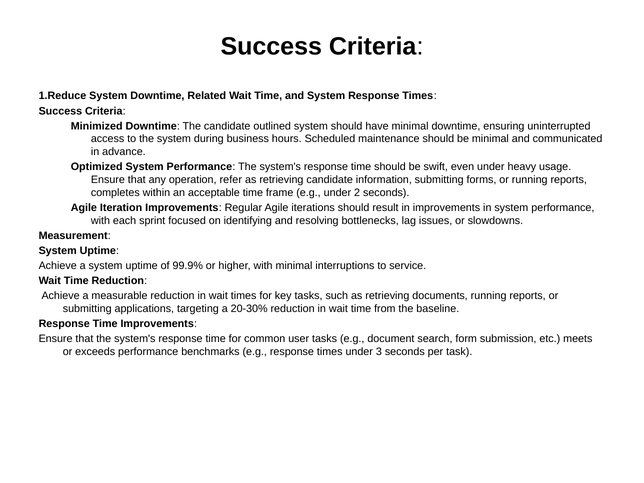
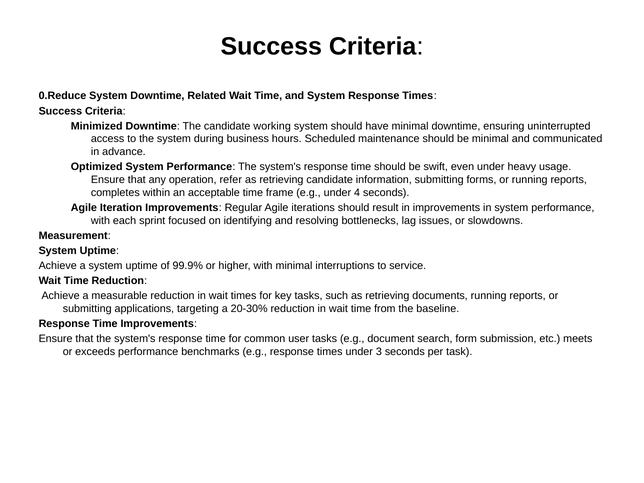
1.Reduce: 1.Reduce -> 0.Reduce
outlined: outlined -> working
2: 2 -> 4
